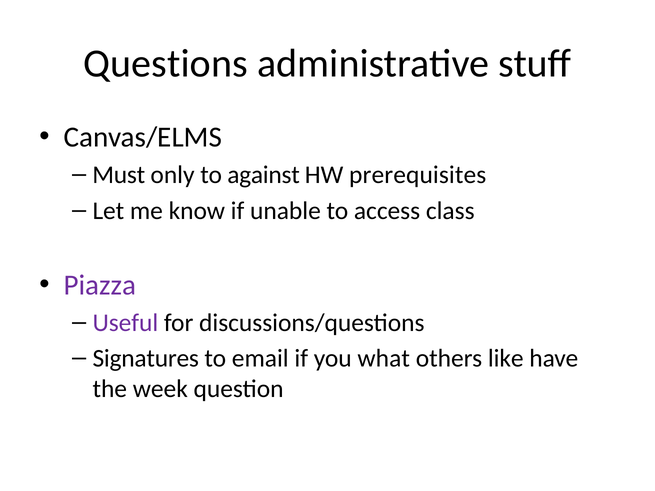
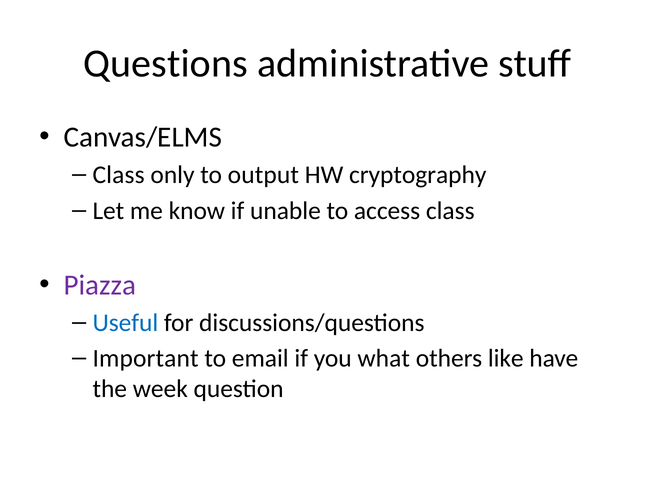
Must at (119, 175): Must -> Class
against: against -> output
prerequisites: prerequisites -> cryptography
Useful colour: purple -> blue
Signatures: Signatures -> Important
